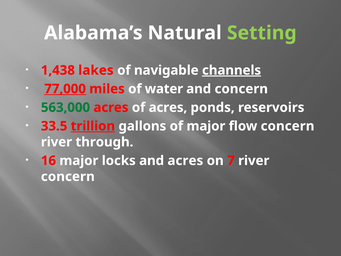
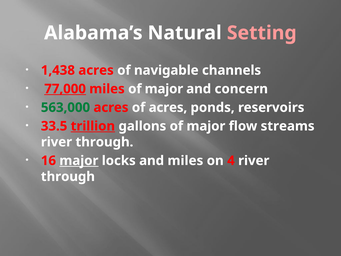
Setting colour: light green -> pink
1,438 lakes: lakes -> acres
channels underline: present -> none
miles of water: water -> major
flow concern: concern -> streams
major at (79, 160) underline: none -> present
and acres: acres -> miles
7: 7 -> 4
concern at (68, 176): concern -> through
